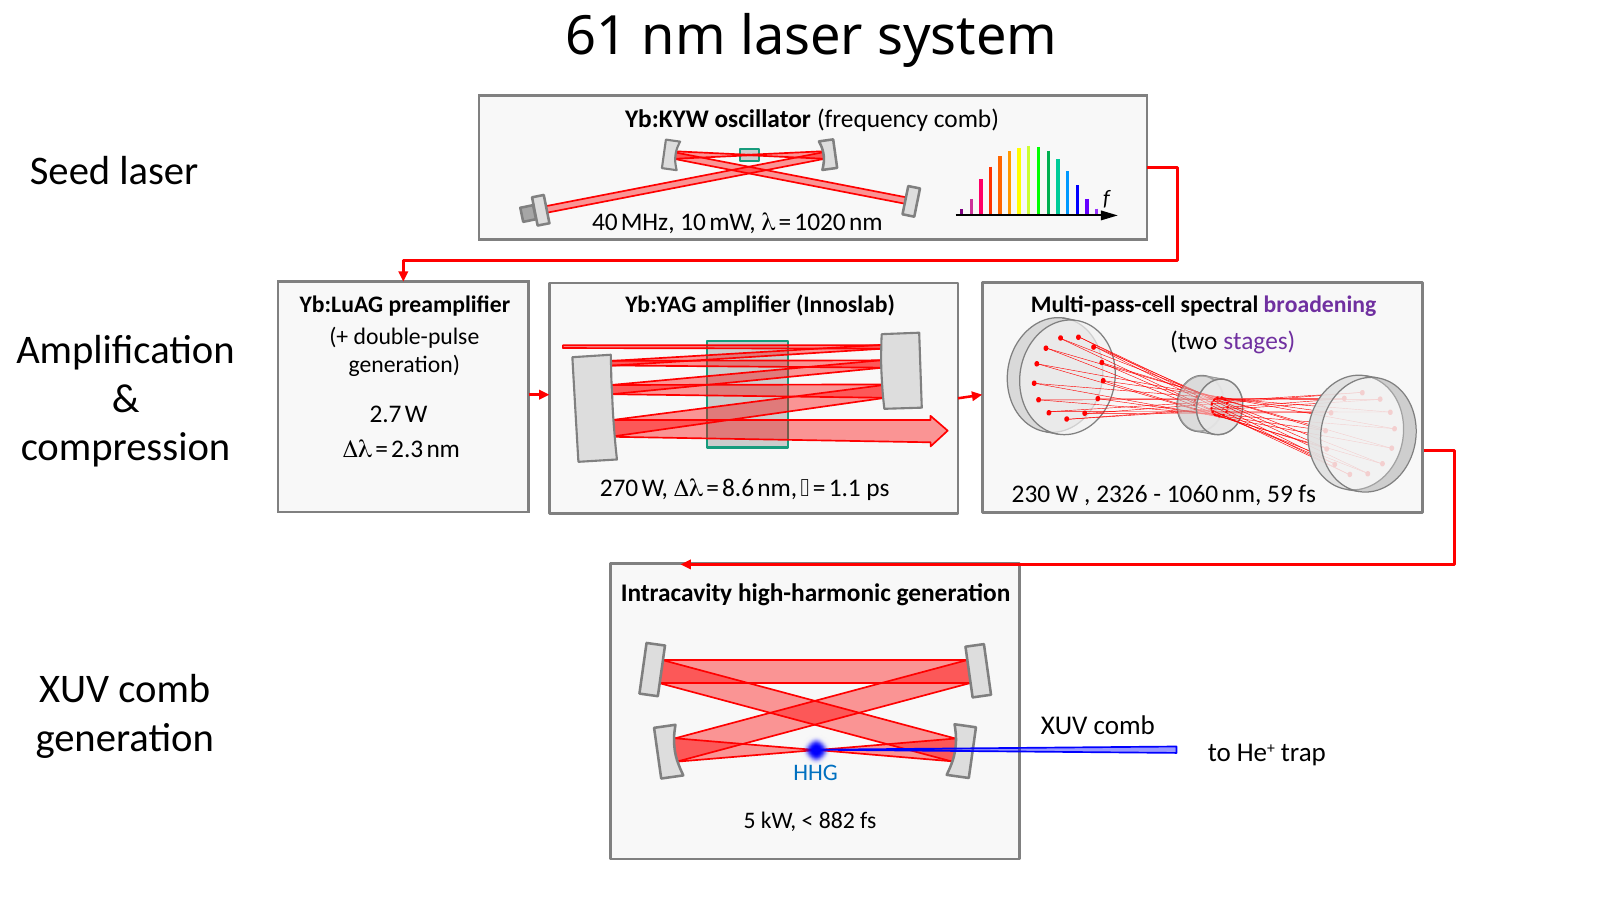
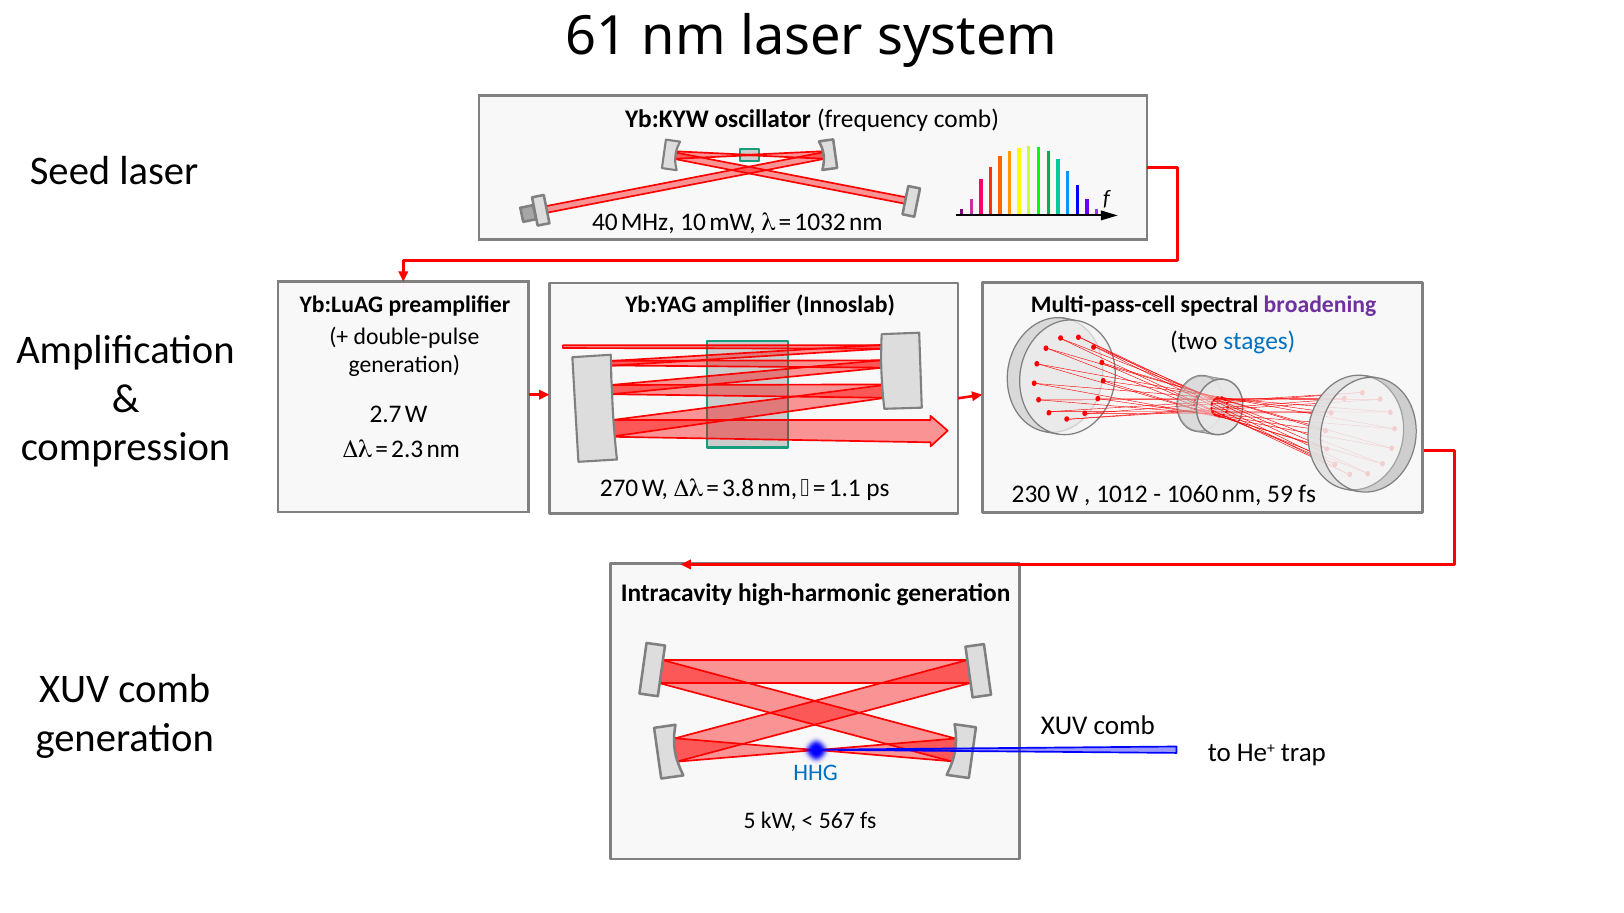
1020: 1020 -> 1032
stages colour: purple -> blue
8.6: 8.6 -> 3.8
2326: 2326 -> 1012
882: 882 -> 567
